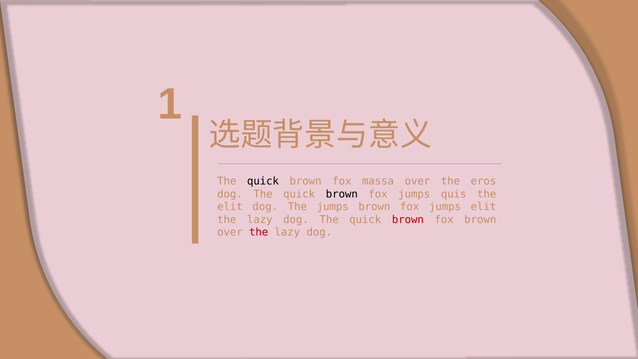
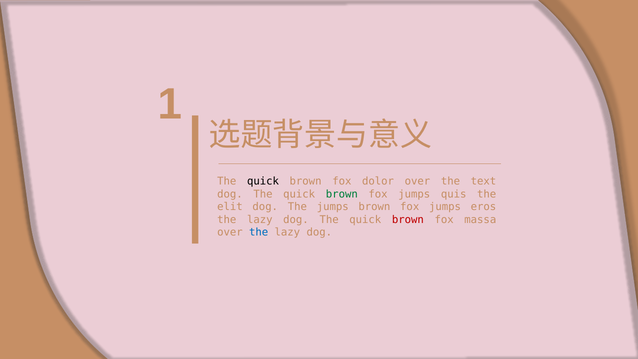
massa: massa -> dolor
eros: eros -> text
brown at (342, 194) colour: black -> green
jumps elit: elit -> eros
fox brown: brown -> massa
the at (259, 232) colour: red -> blue
